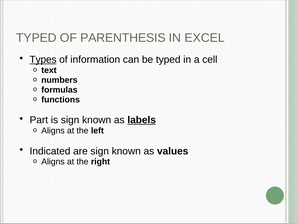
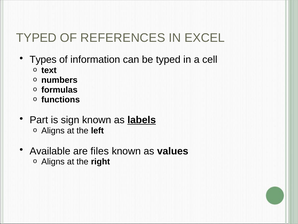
PARENTHESIS: PARENTHESIS -> REFERENCES
Types underline: present -> none
Indicated: Indicated -> Available
are sign: sign -> files
